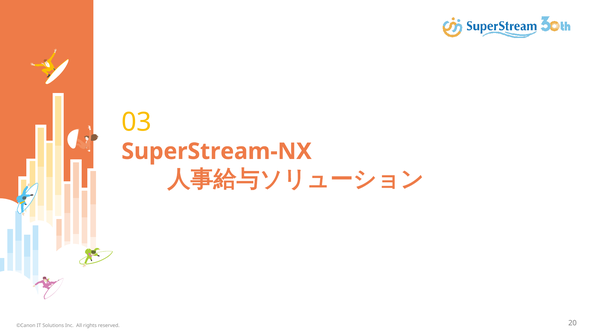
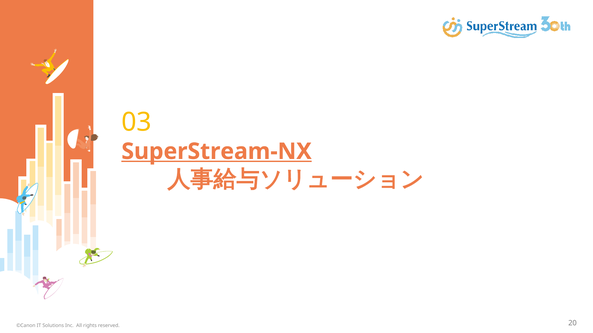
SuperStream-NX underline: none -> present
